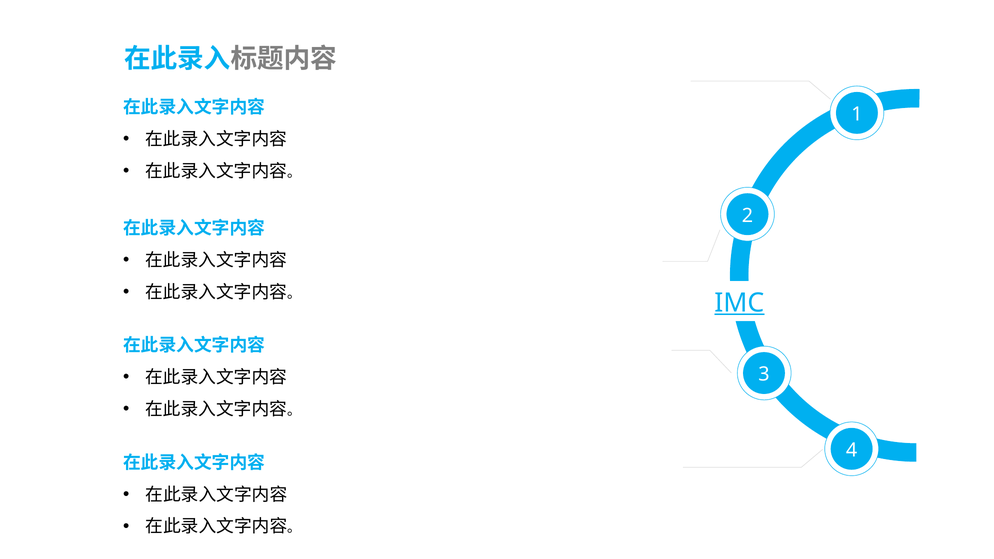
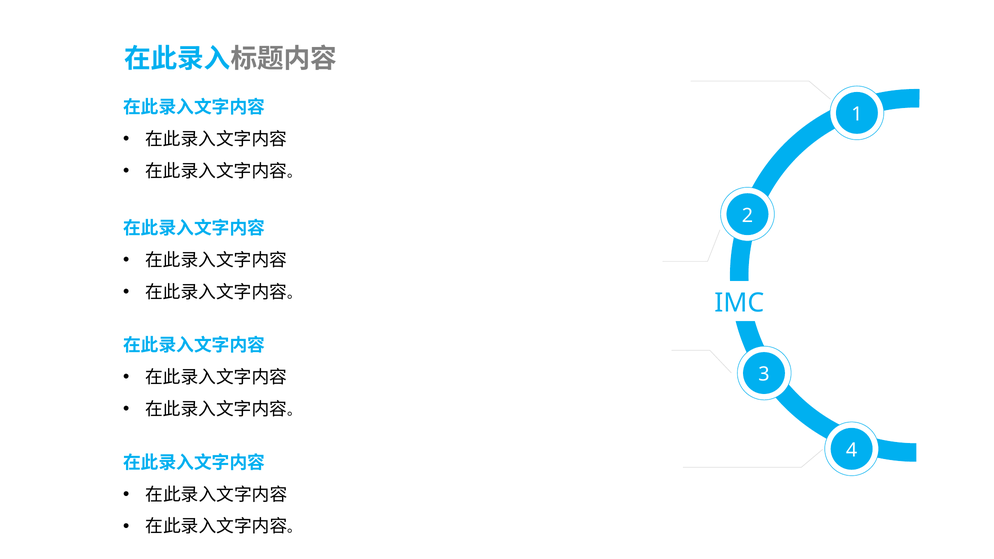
IMC underline: present -> none
